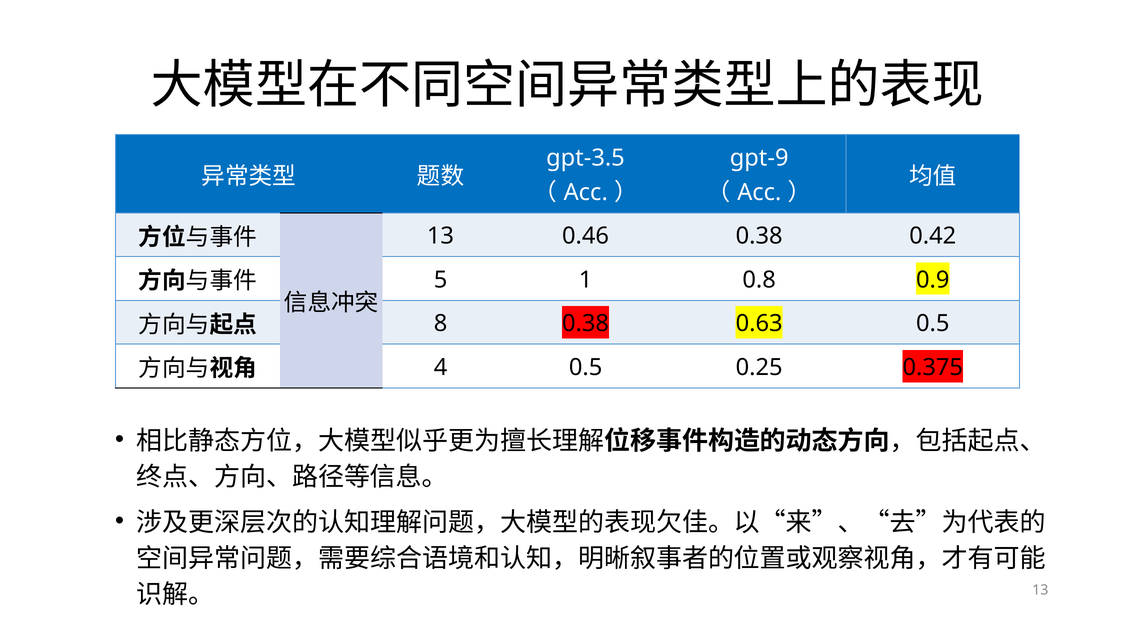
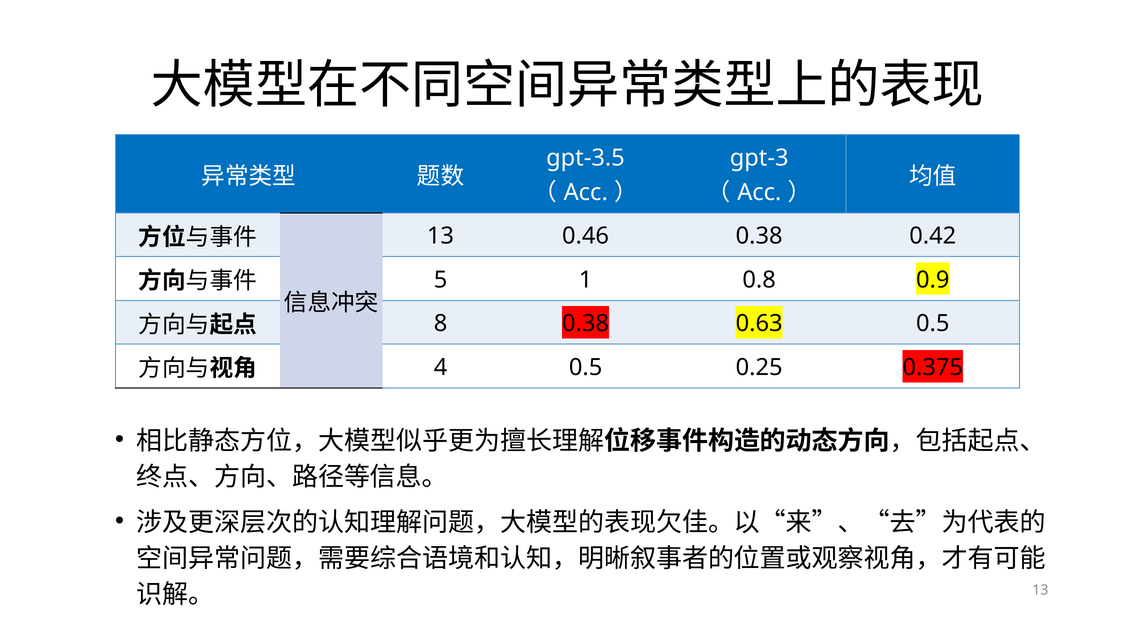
gpt-9: gpt-9 -> gpt-3
